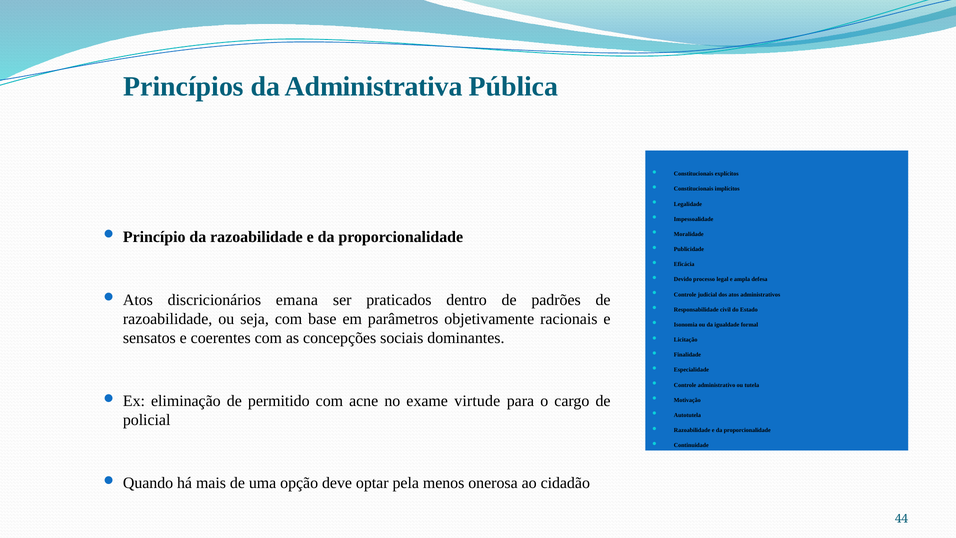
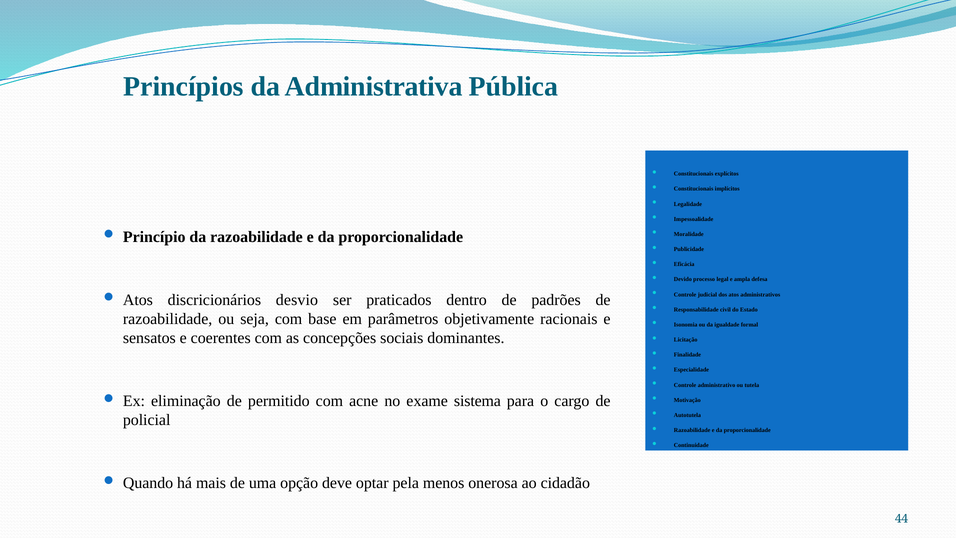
emana: emana -> desvio
virtude: virtude -> sistema
